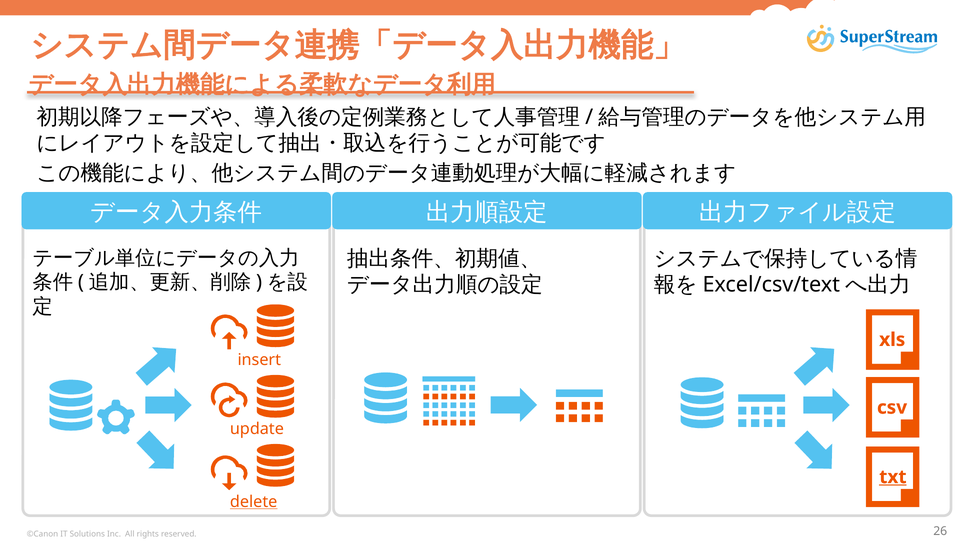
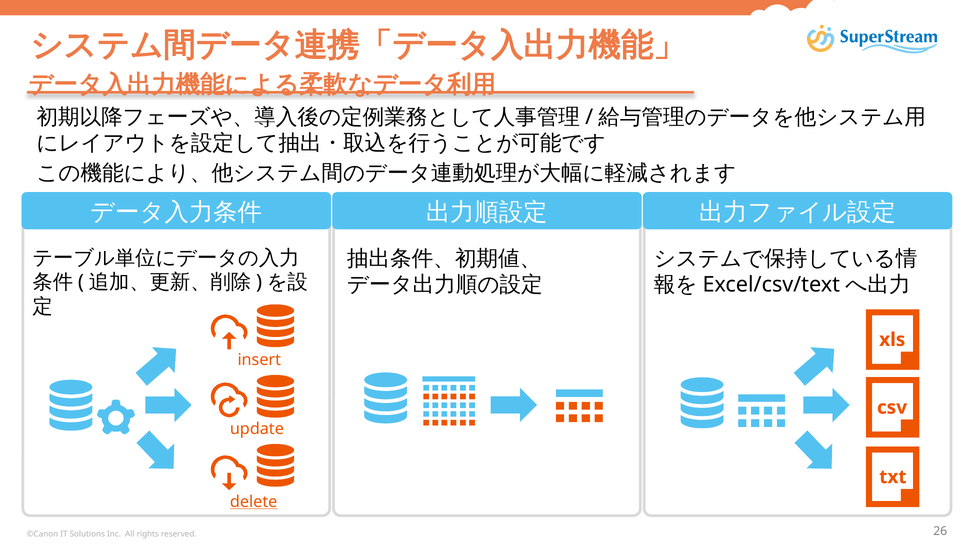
txt underline: present -> none
